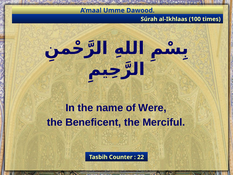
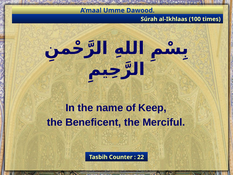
Were: Were -> Keep
